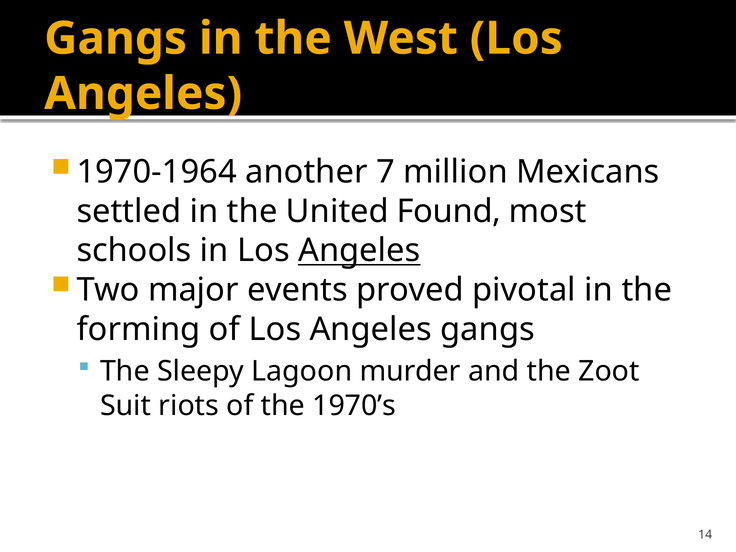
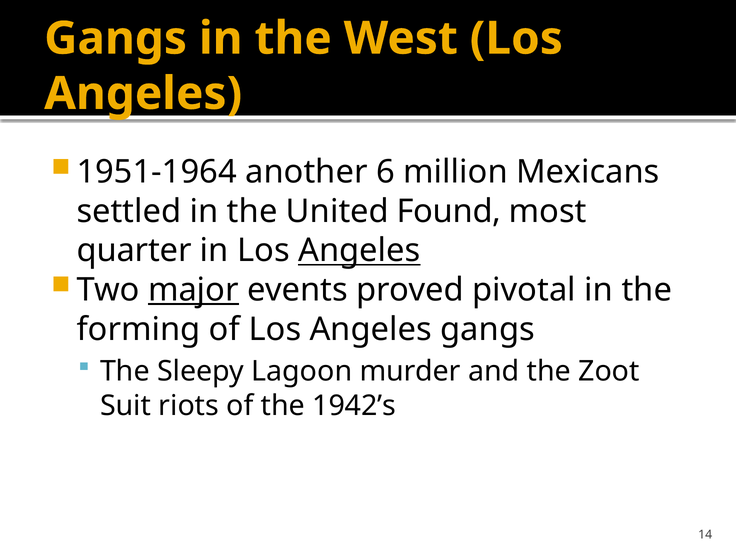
1970-1964: 1970-1964 -> 1951-1964
7: 7 -> 6
schools: schools -> quarter
major underline: none -> present
1970’s: 1970’s -> 1942’s
